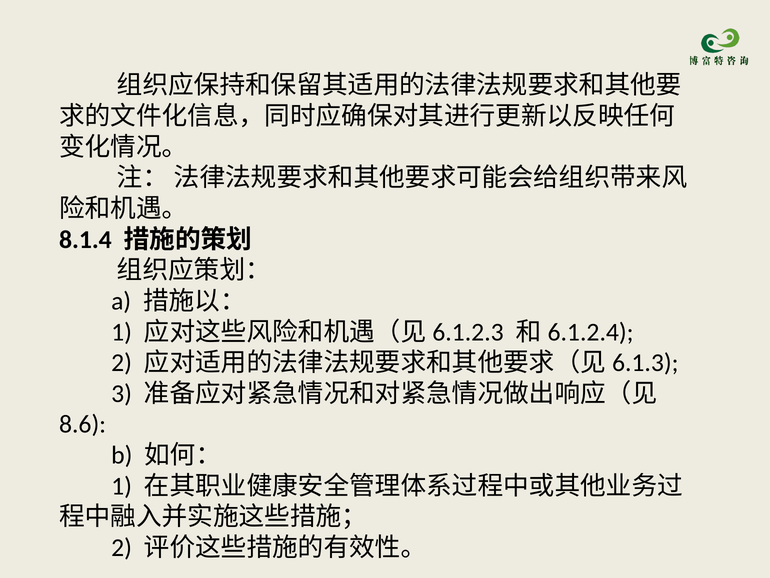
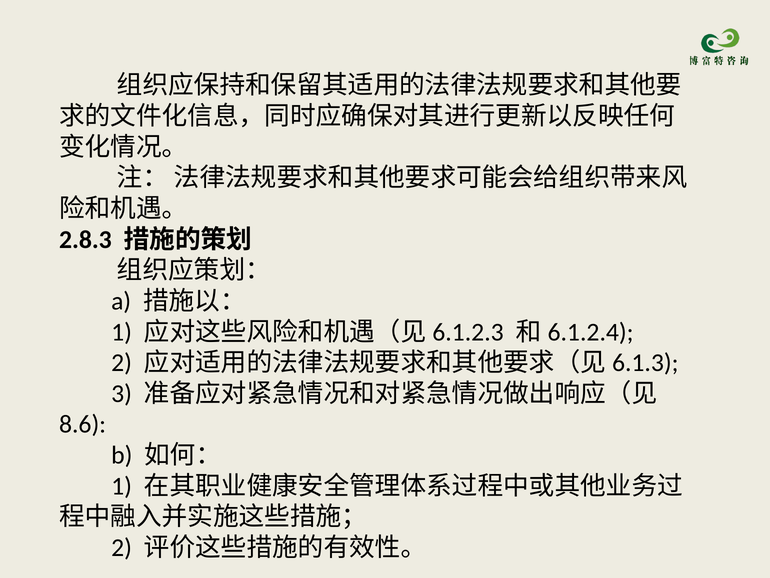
8.1.4: 8.1.4 -> 2.8.3
